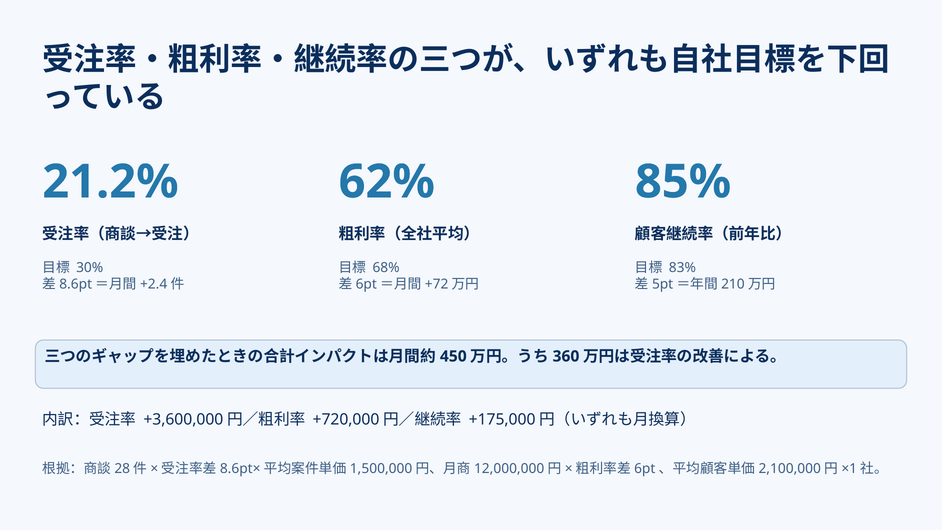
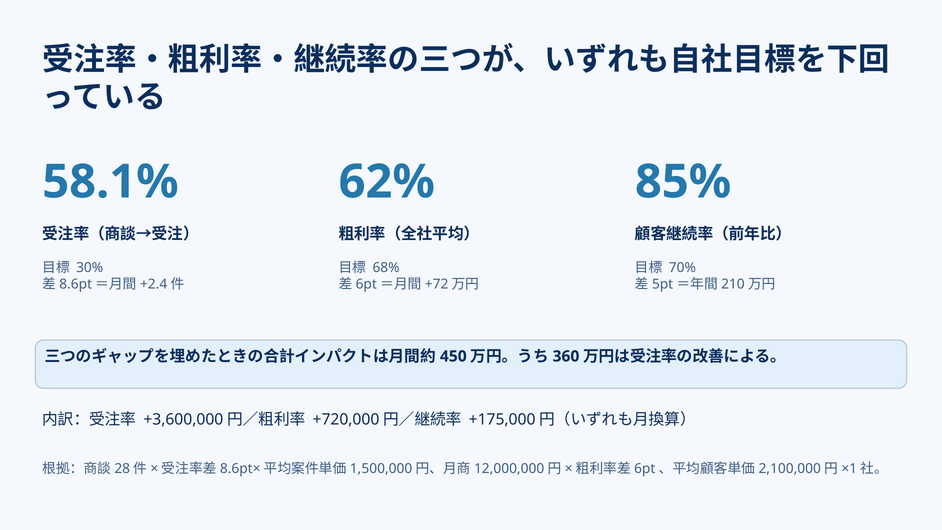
21.2%: 21.2% -> 58.1%
83%: 83% -> 70%
